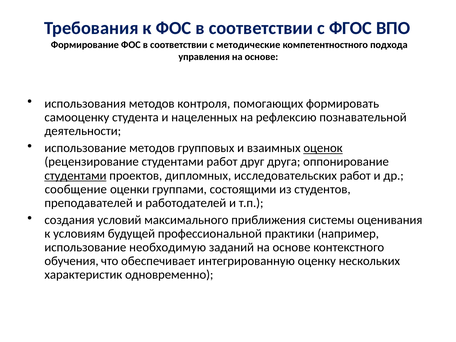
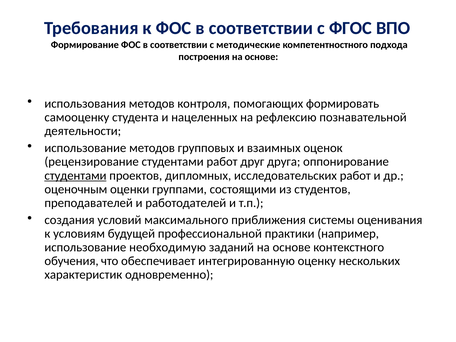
управления: управления -> построения
оценок underline: present -> none
сообщение: сообщение -> оценочным
